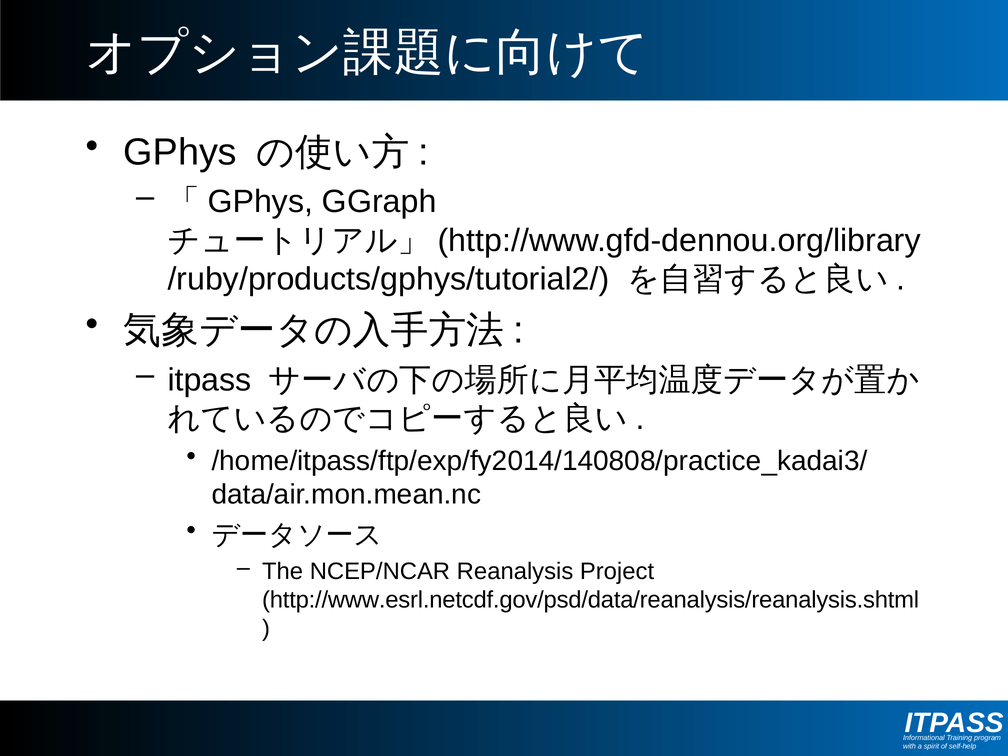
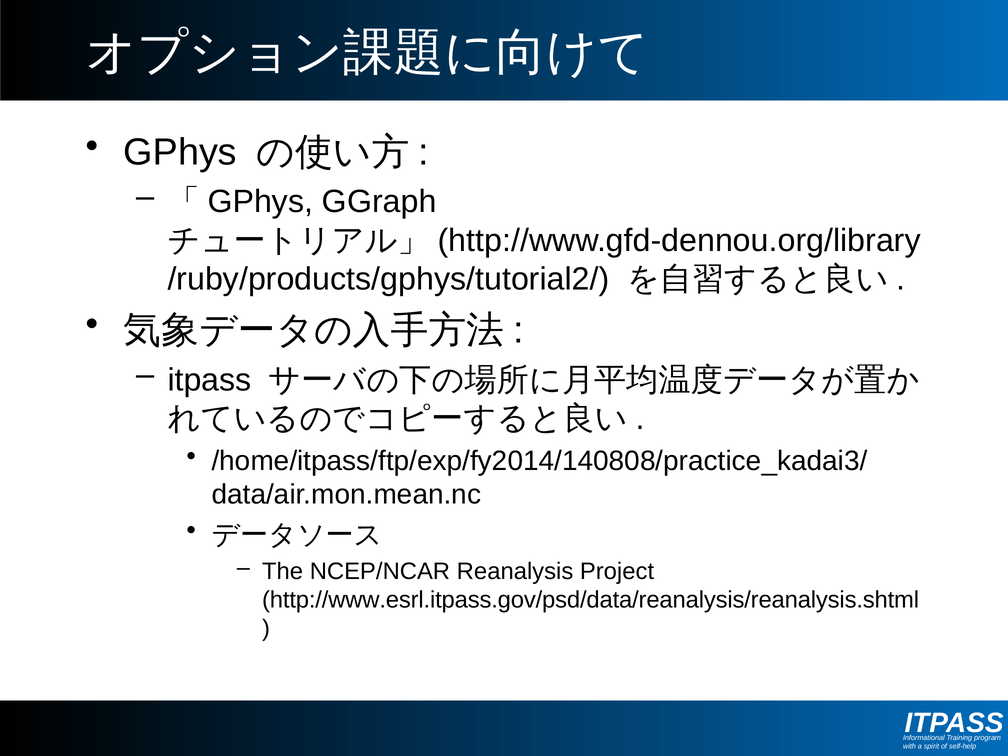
http://www.esrl.netcdf.gov/psd/data/reanalysis/reanalysis.shtml: http://www.esrl.netcdf.gov/psd/data/reanalysis/reanalysis.shtml -> http://www.esrl.itpass.gov/psd/data/reanalysis/reanalysis.shtml
